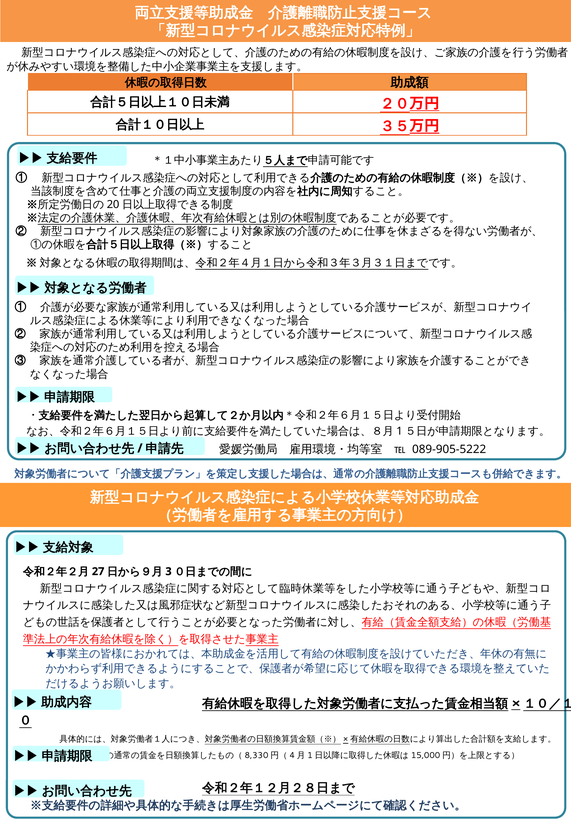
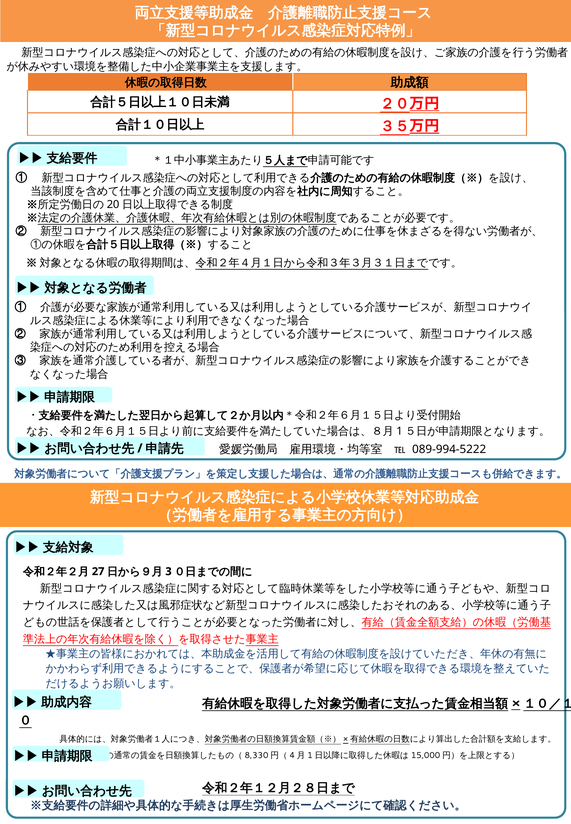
089-905-5222: 089-905-5222 -> 089-994-5222
